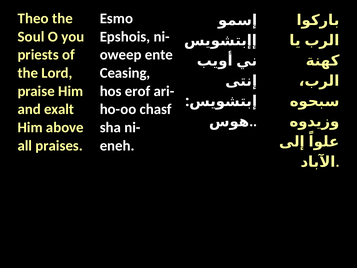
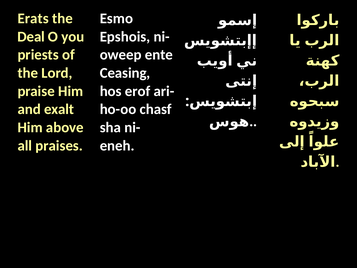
Theo: Theo -> Erats
Soul: Soul -> Deal
